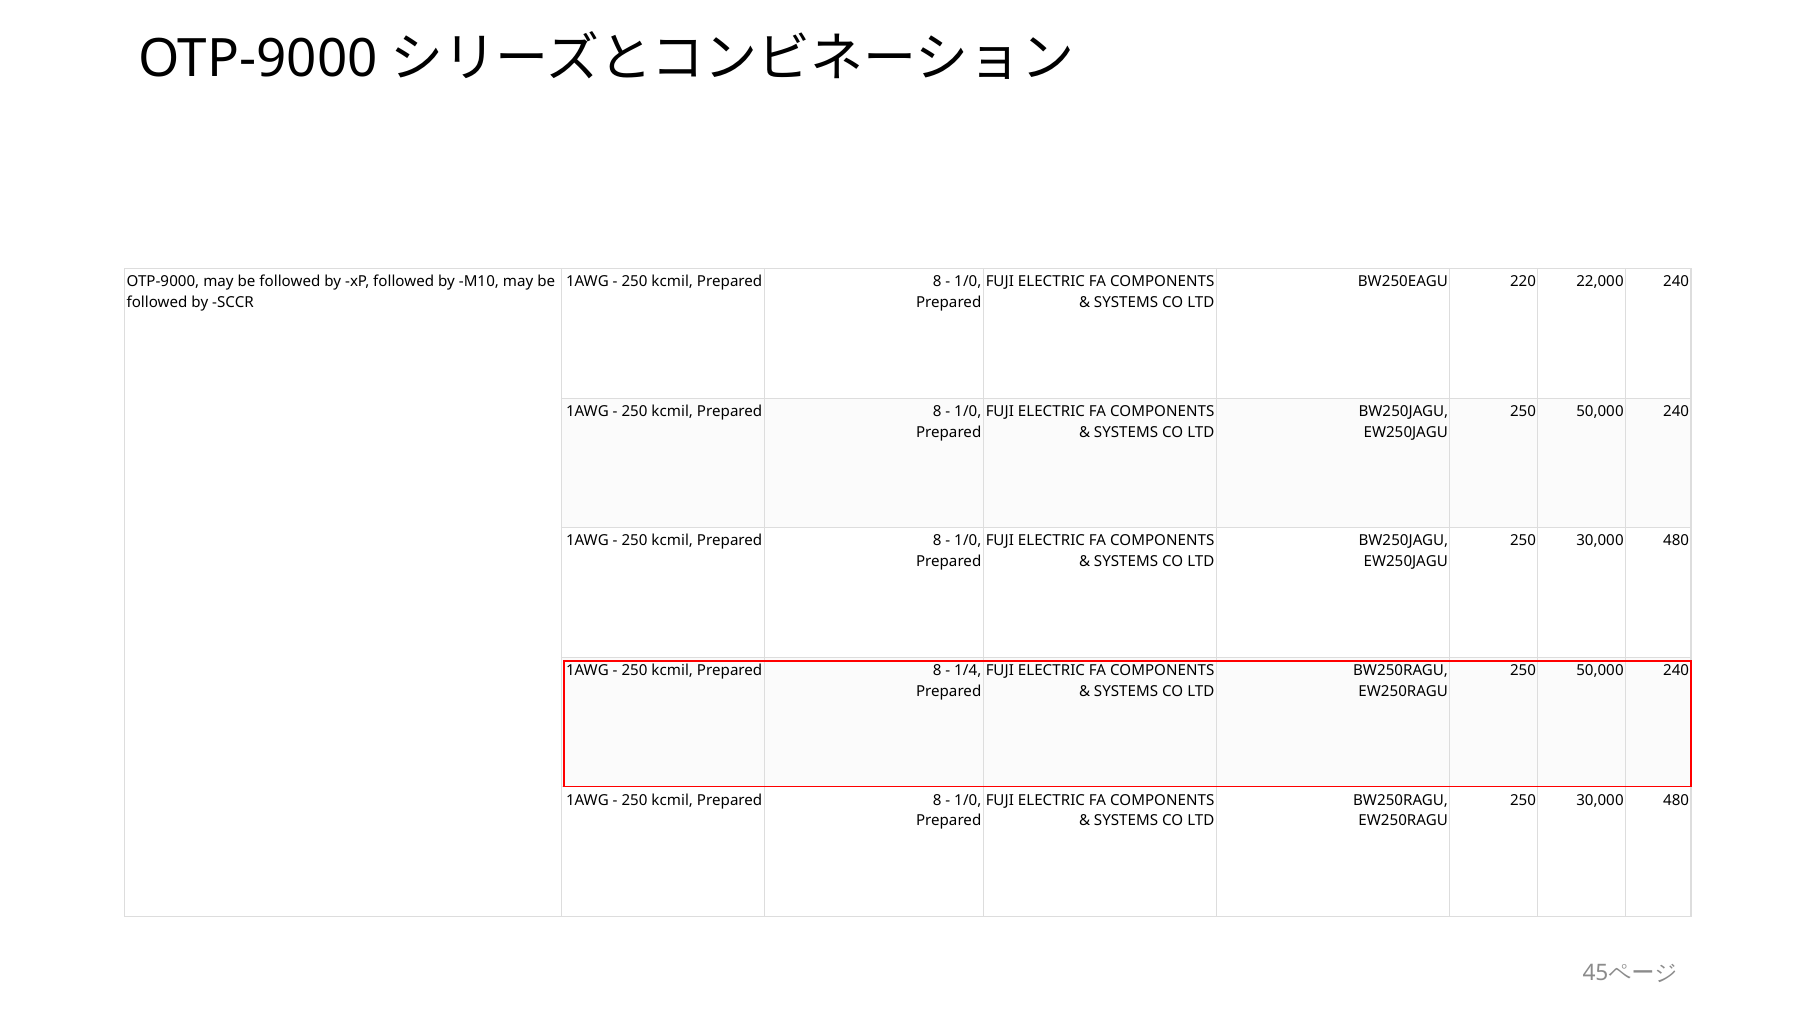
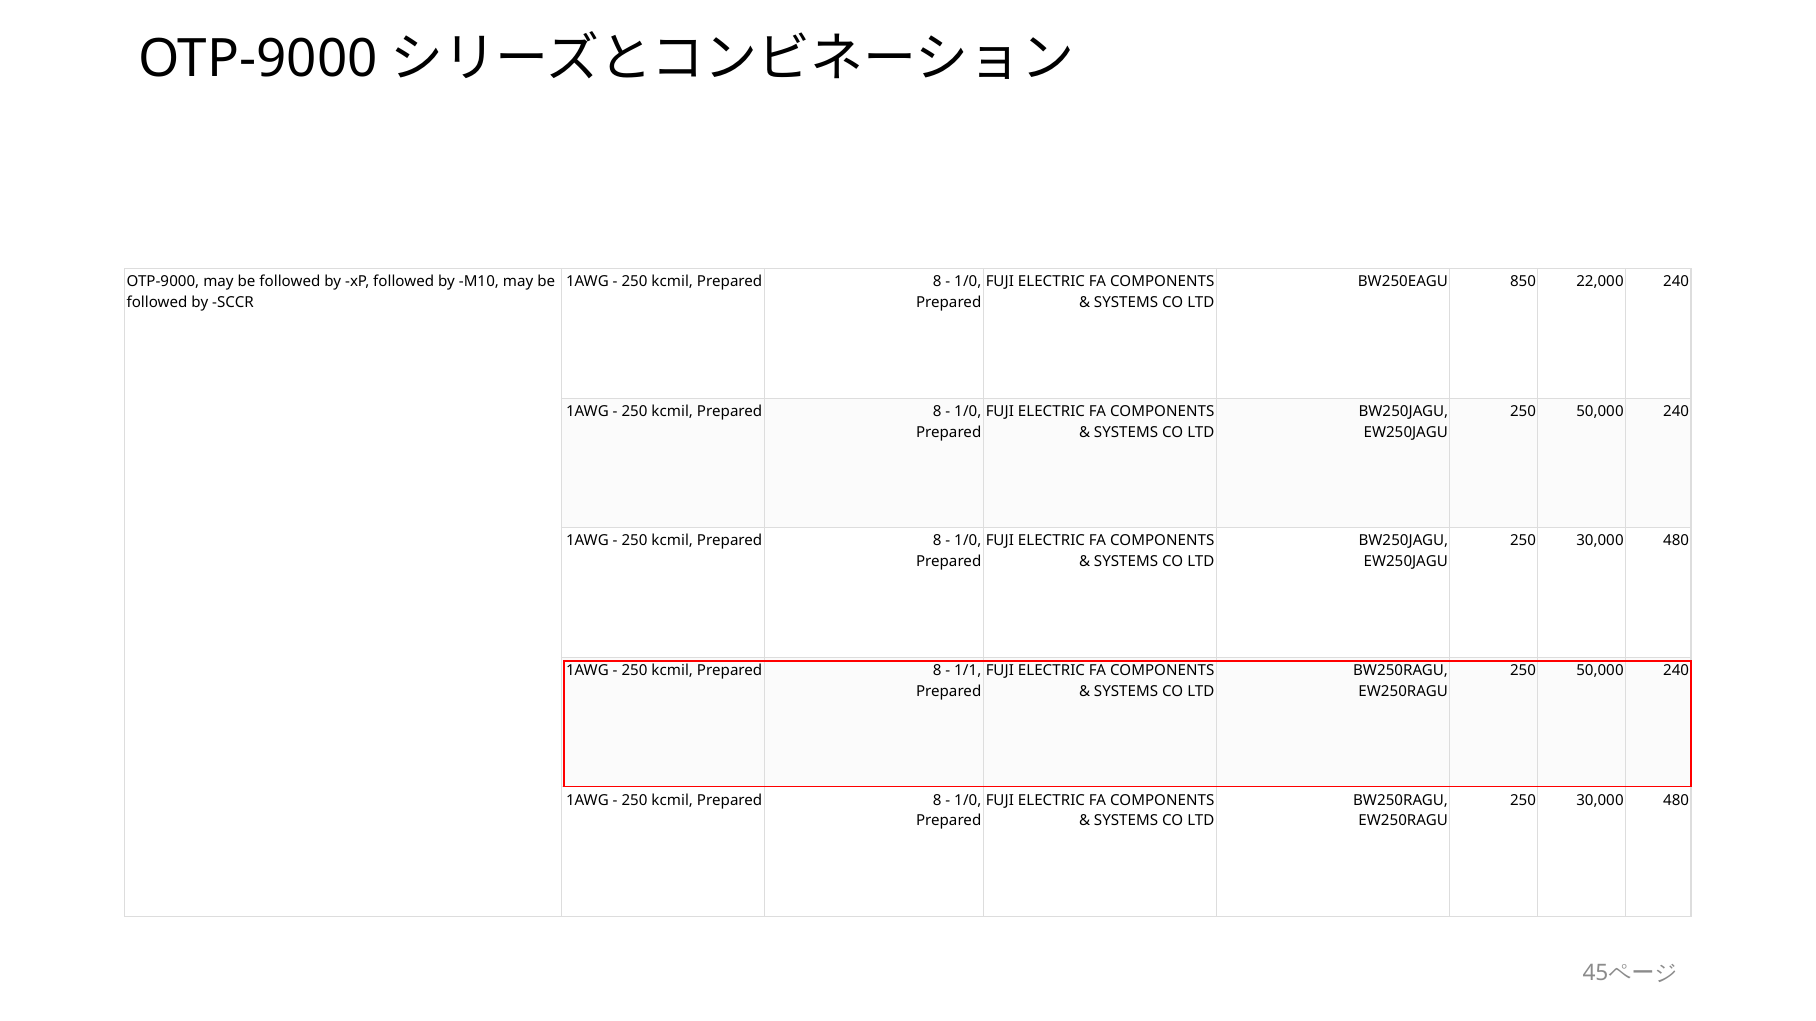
220: 220 -> 850
1/4: 1/4 -> 1/1
